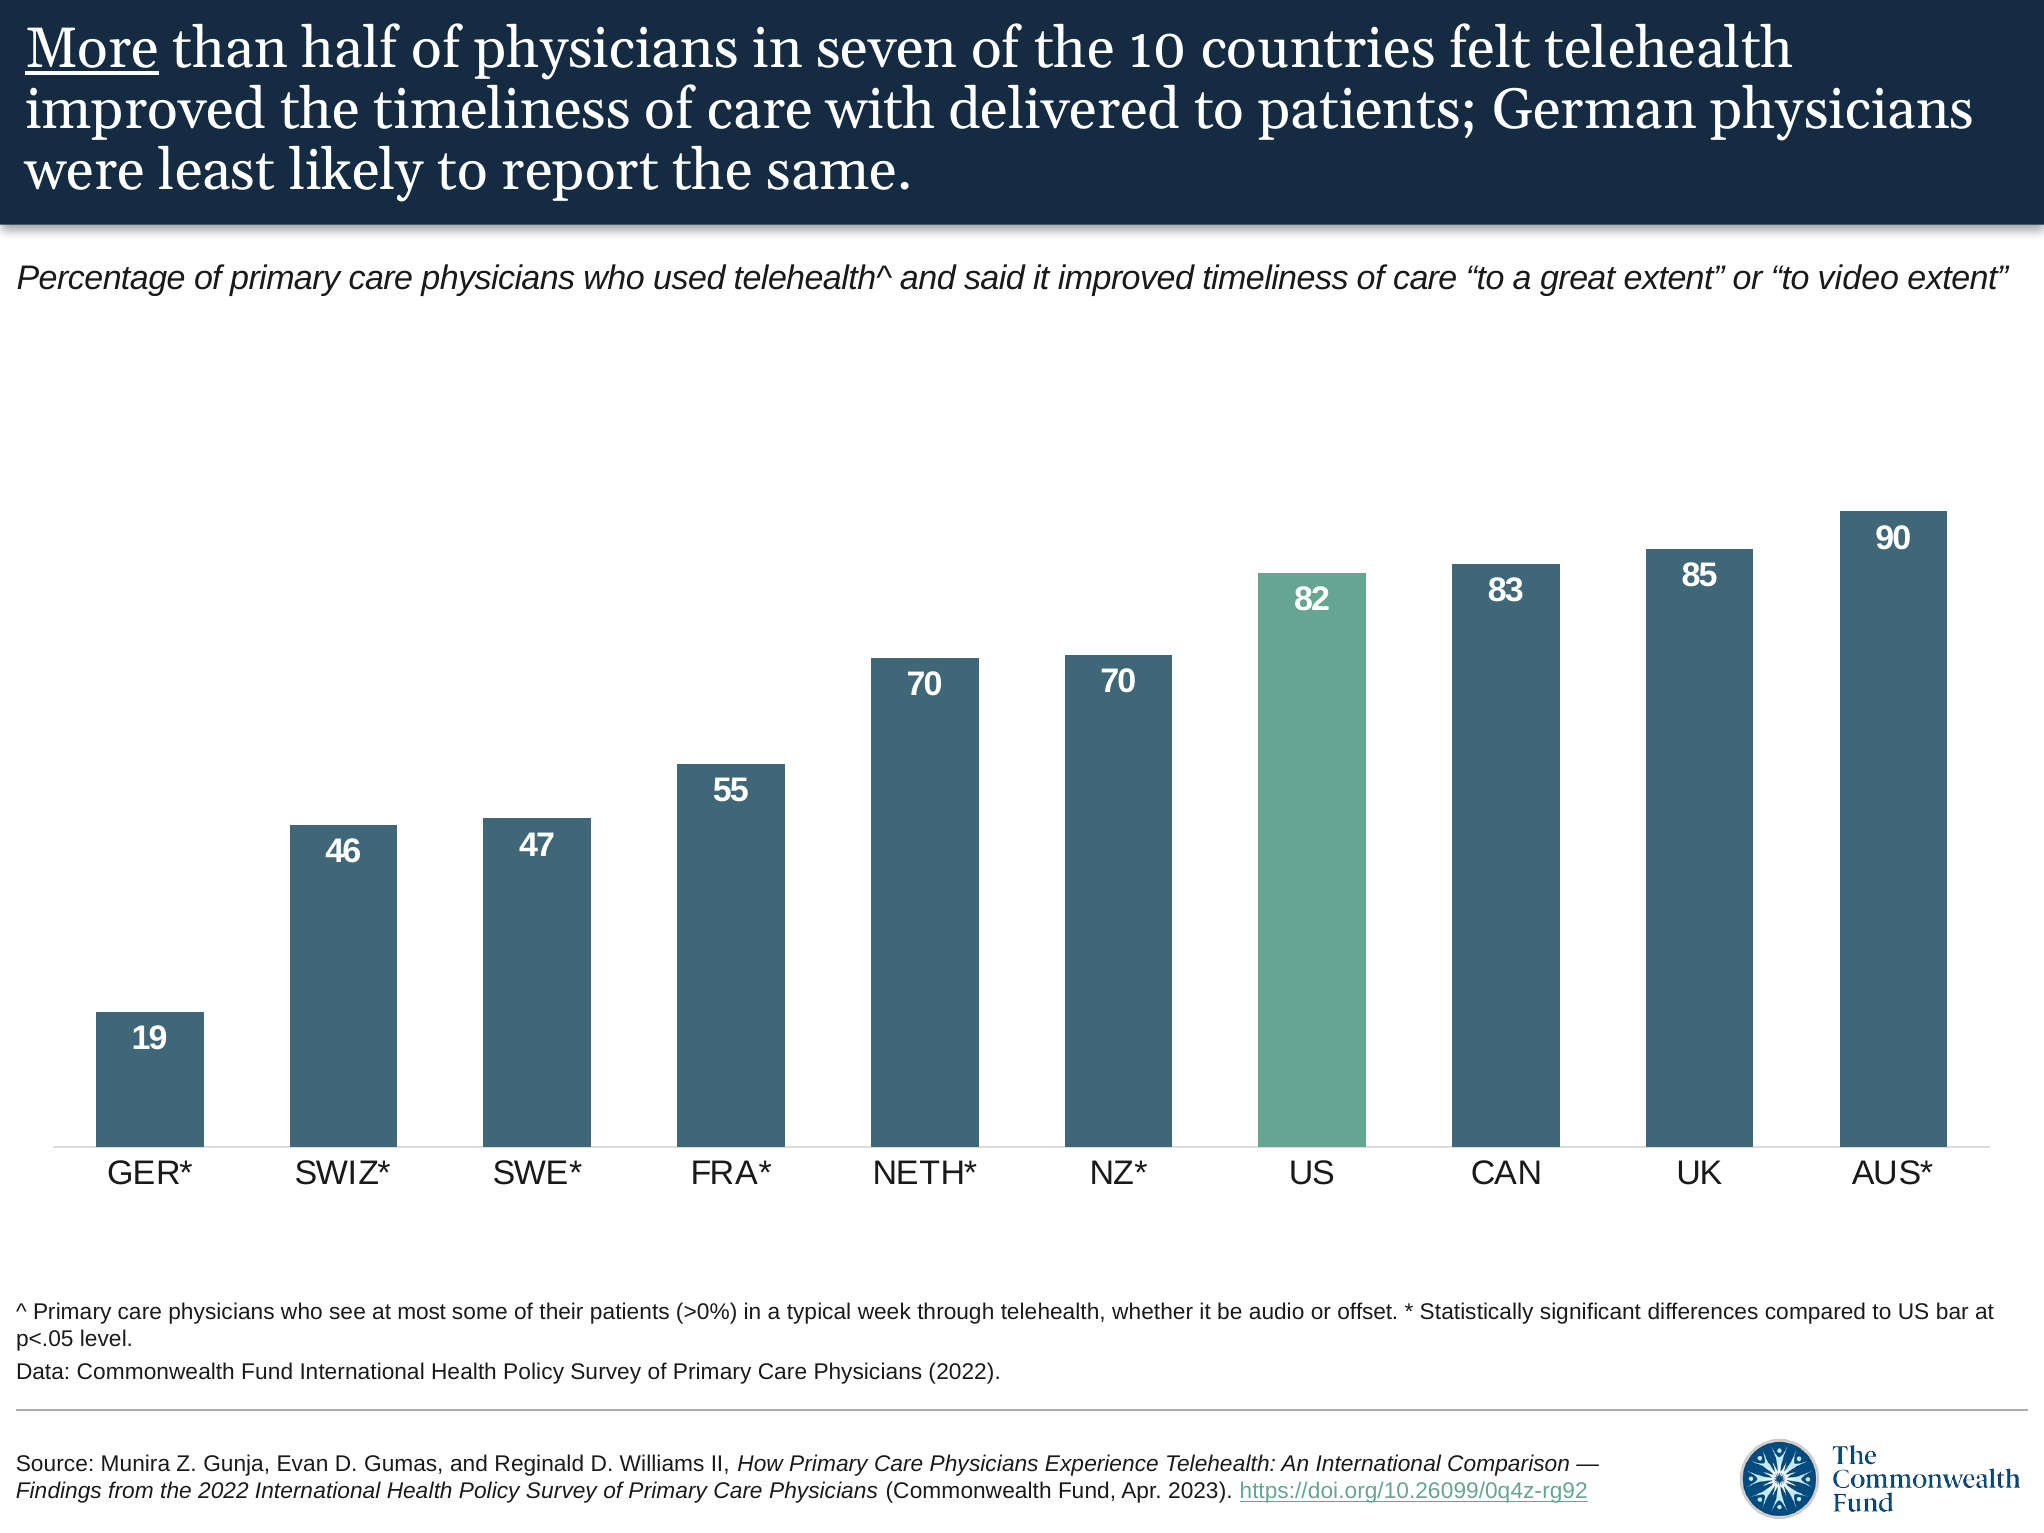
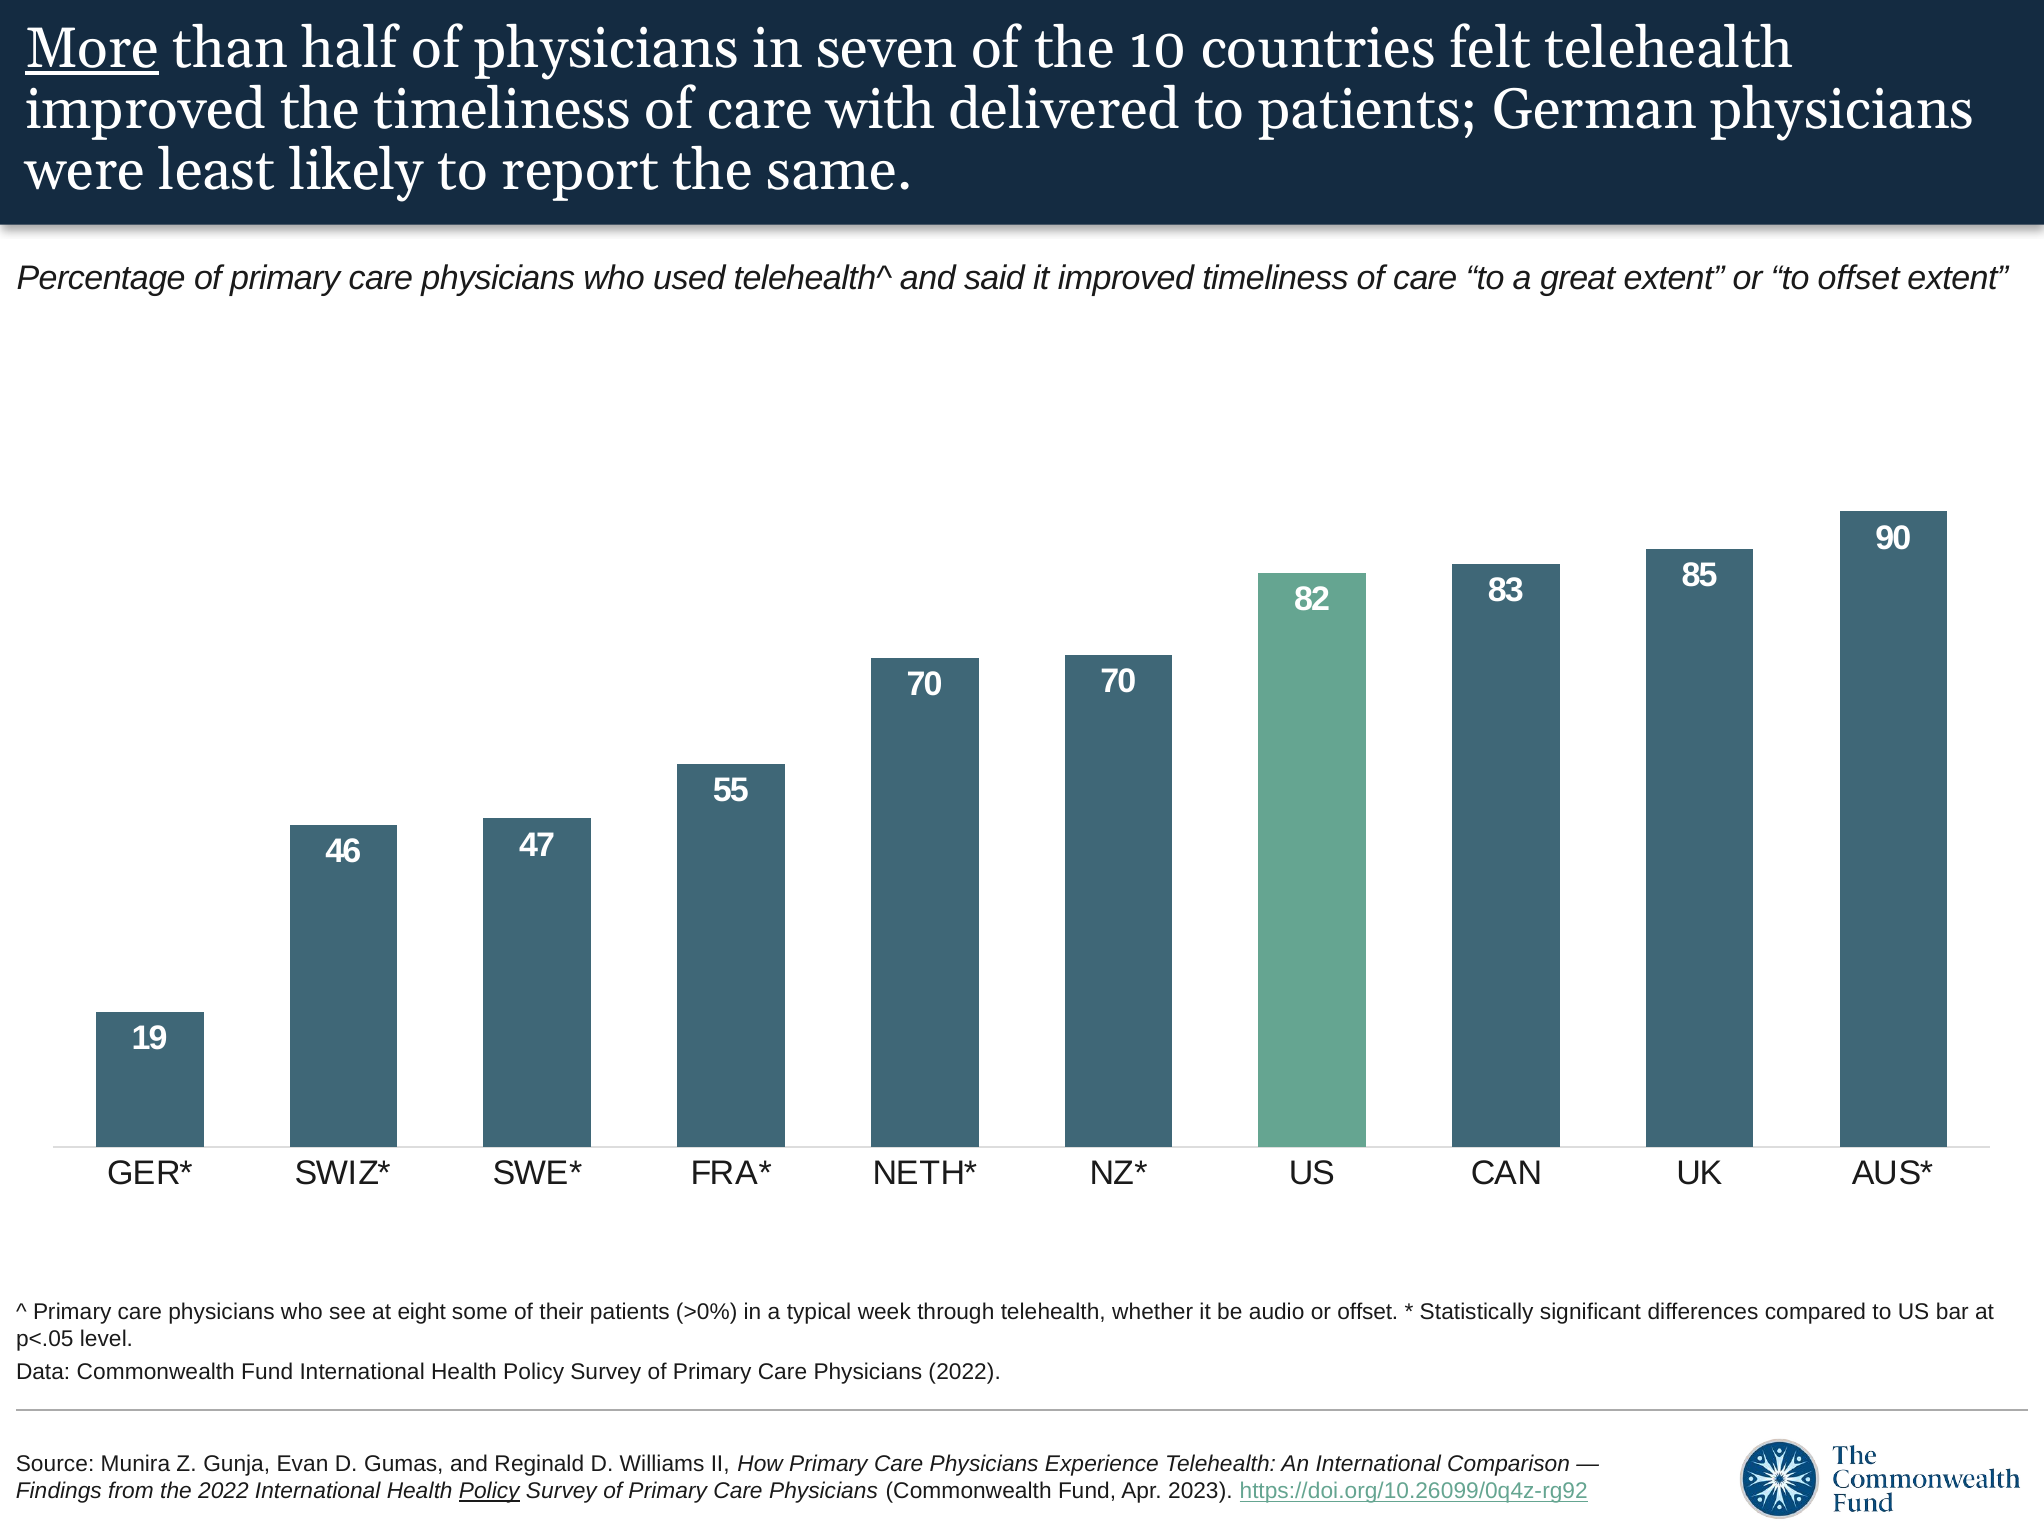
to video: video -> offset
most: most -> eight
Policy at (489, 1491) underline: none -> present
